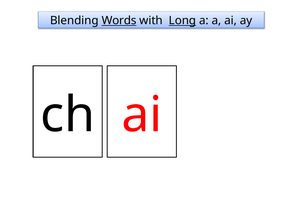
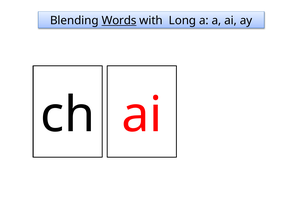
Long underline: present -> none
